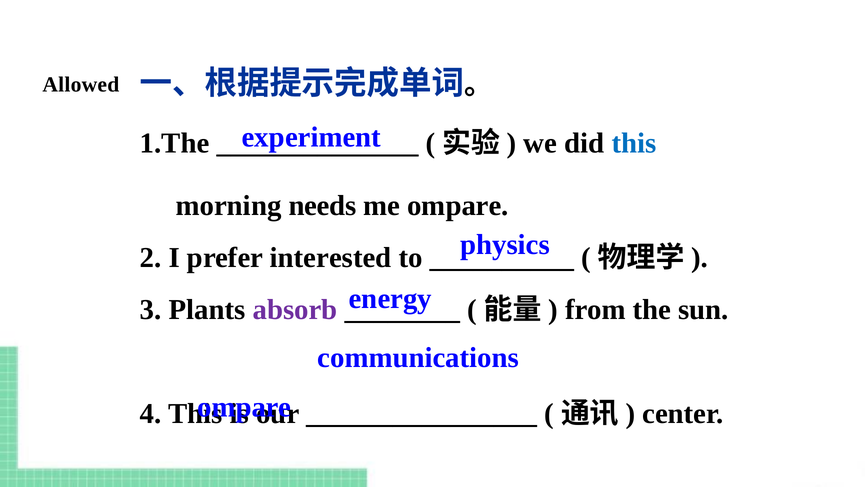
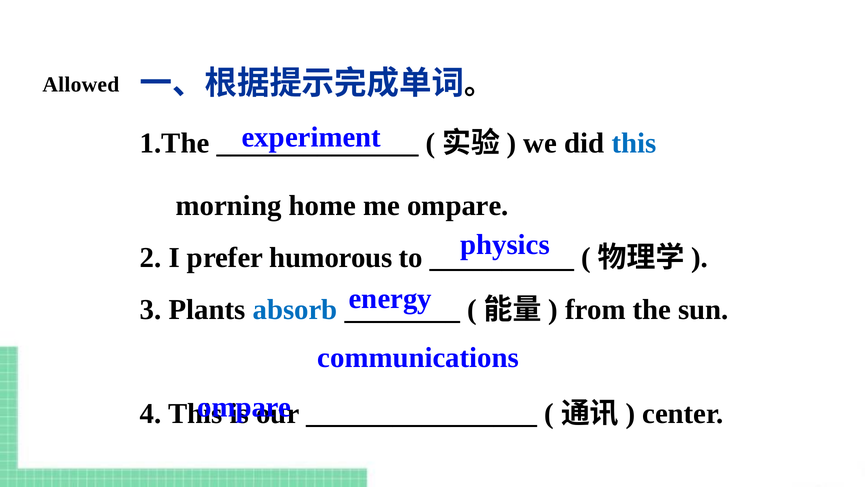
needs: needs -> home
interested: interested -> humorous
absorb colour: purple -> blue
